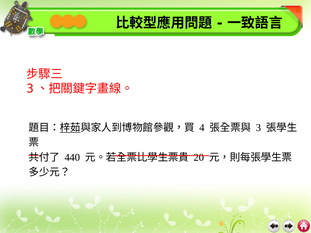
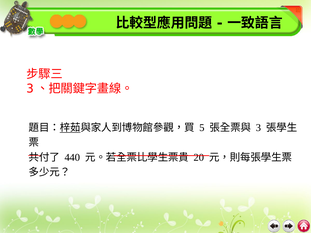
4: 4 -> 5
